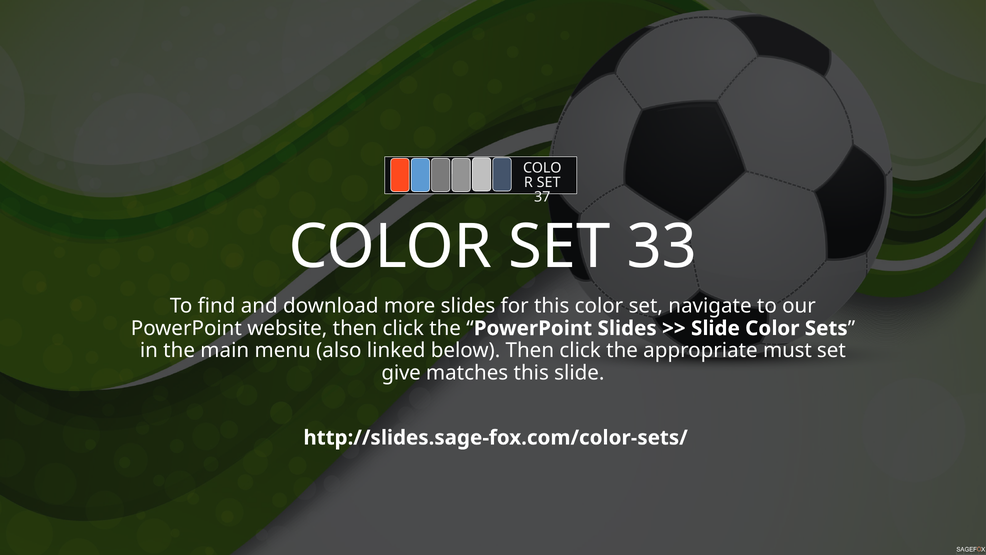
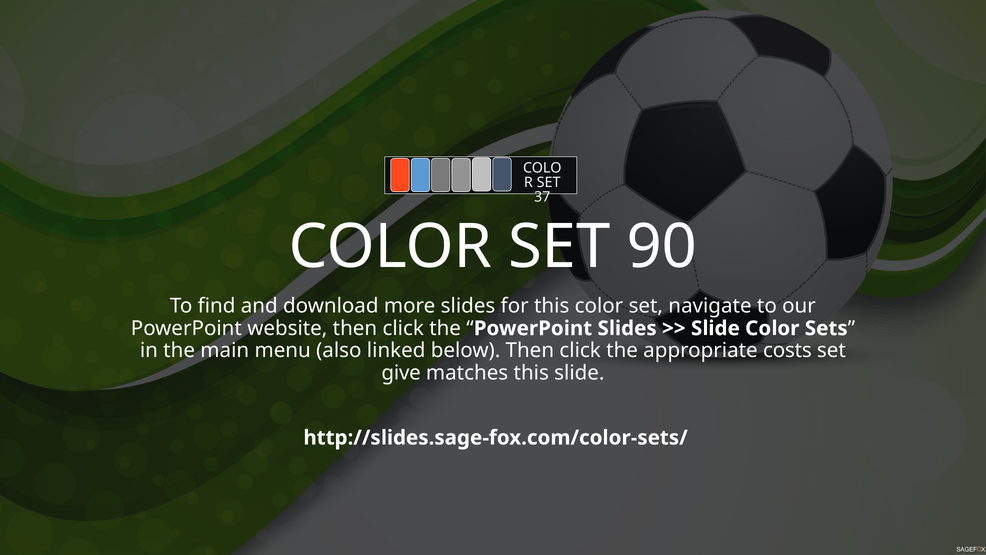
33: 33 -> 90
must: must -> costs
